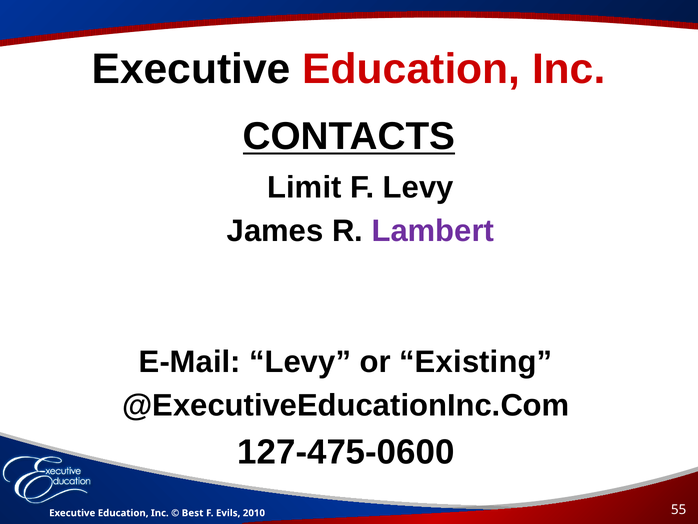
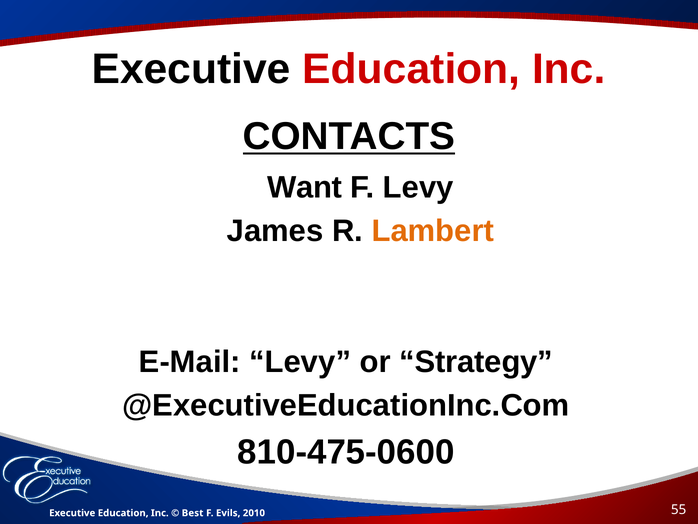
Limit: Limit -> Want
Lambert colour: purple -> orange
Existing: Existing -> Strategy
127-475-0600: 127-475-0600 -> 810-475-0600
